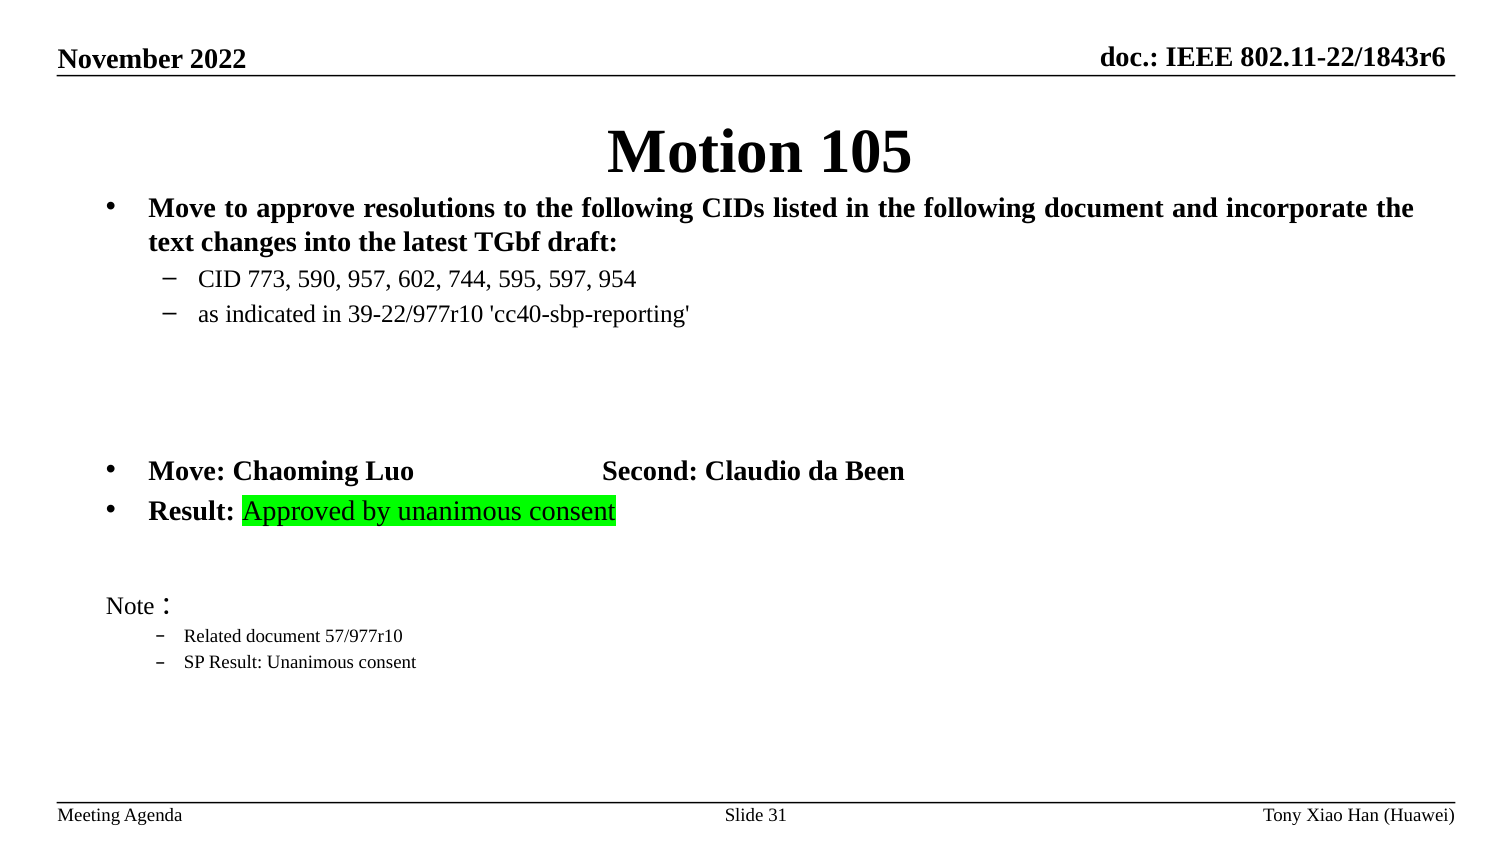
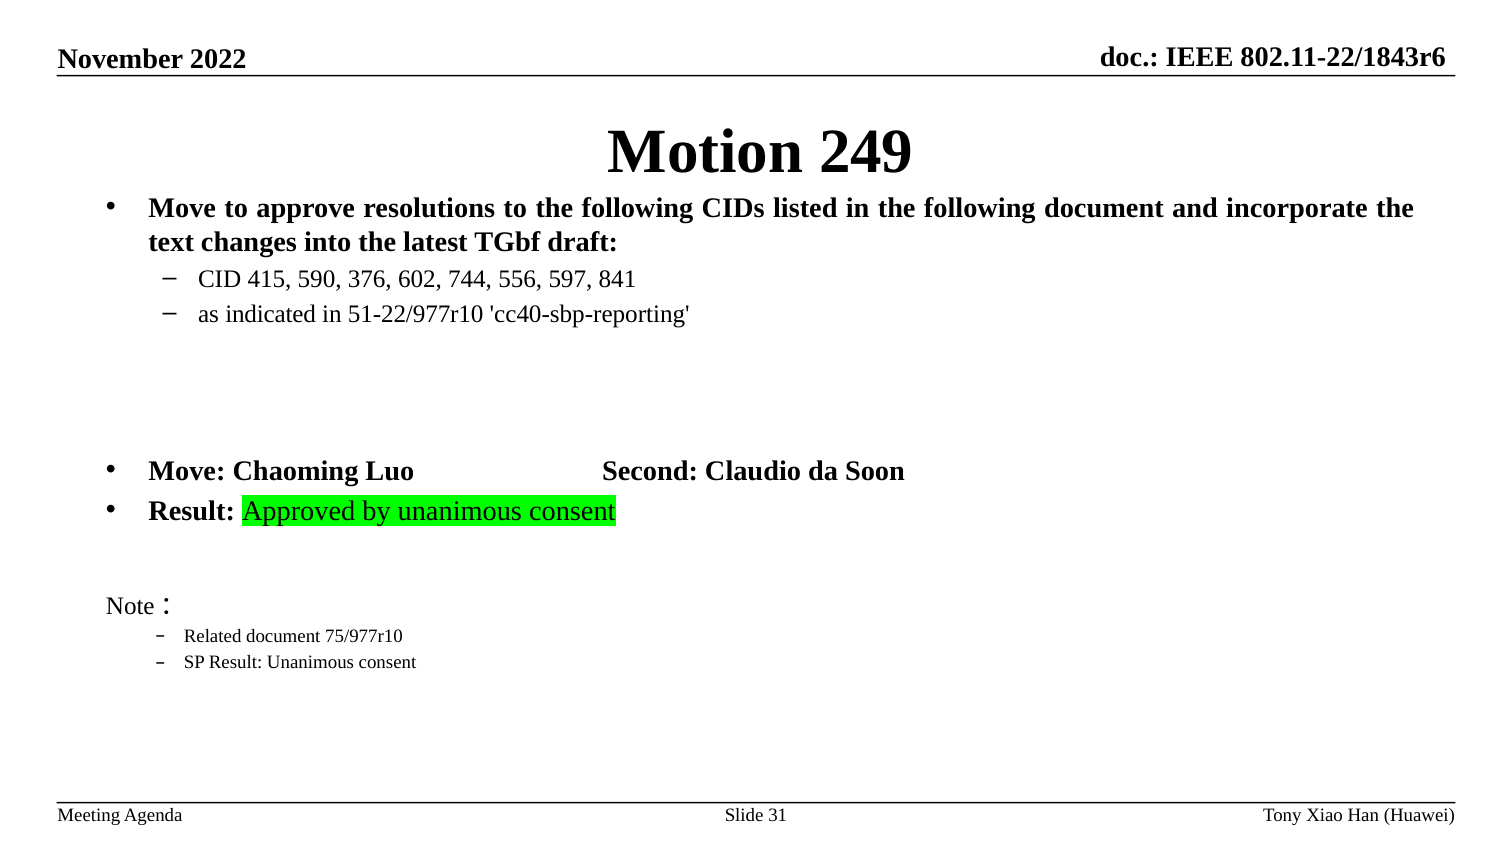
105: 105 -> 249
773: 773 -> 415
957: 957 -> 376
595: 595 -> 556
954: 954 -> 841
39-22/977r10: 39-22/977r10 -> 51-22/977r10
Been: Been -> Soon
57/977r10: 57/977r10 -> 75/977r10
